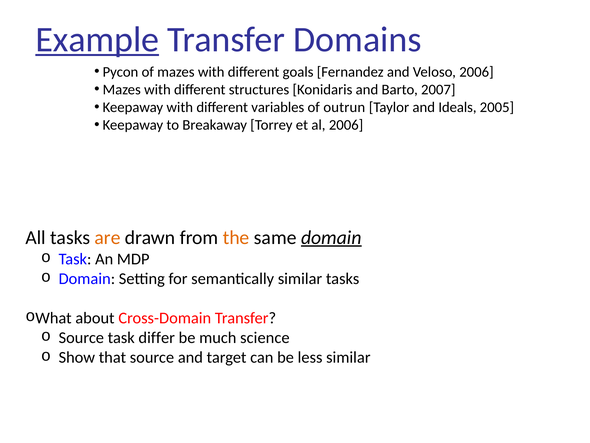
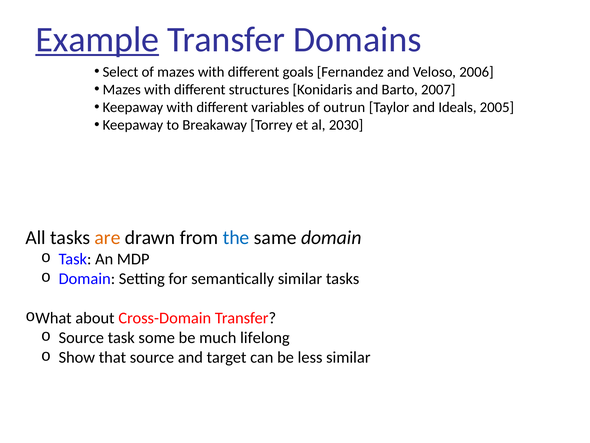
Pycon: Pycon -> Select
al 2006: 2006 -> 2030
the colour: orange -> blue
domain at (331, 237) underline: present -> none
differ: differ -> some
science: science -> lifelong
